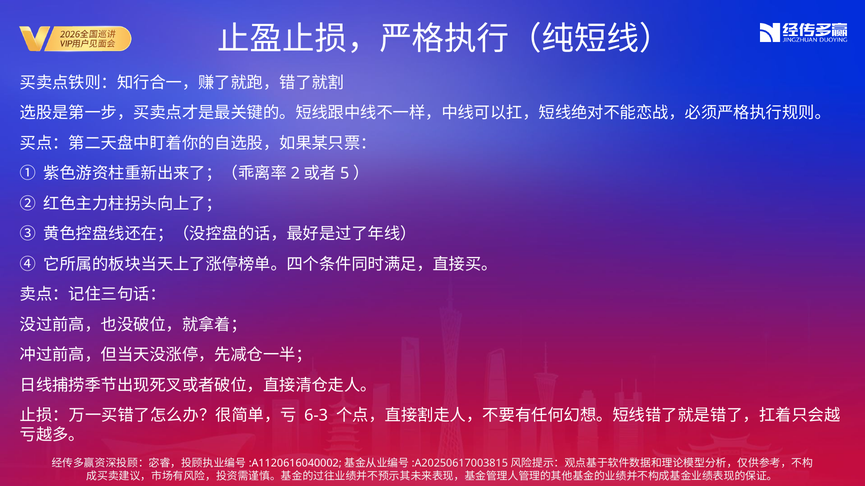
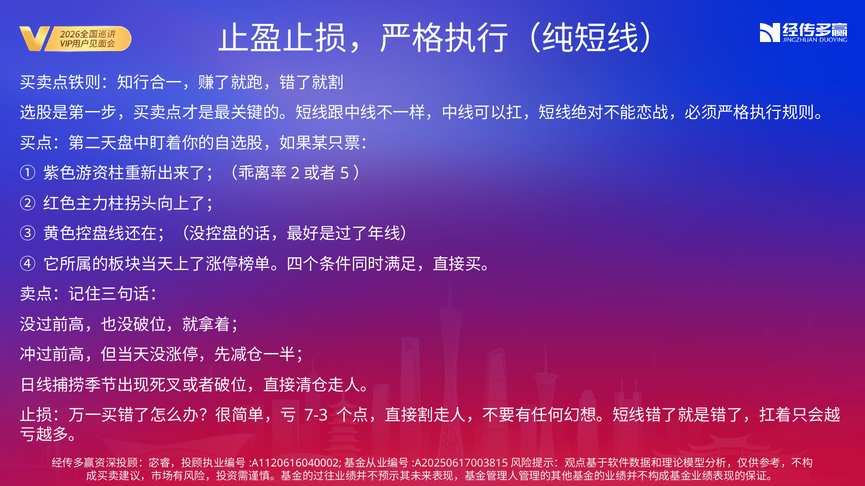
6-3: 6-3 -> 7-3
